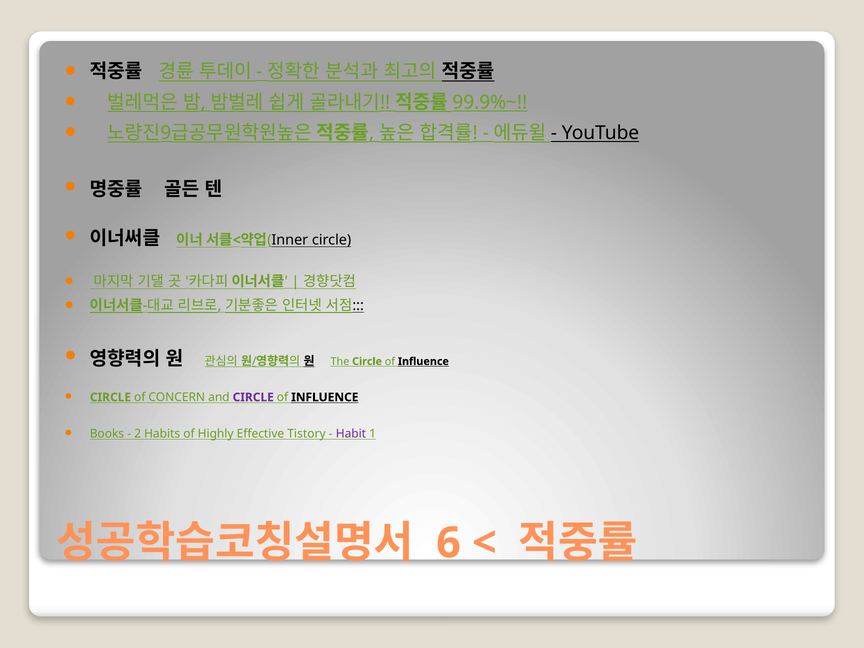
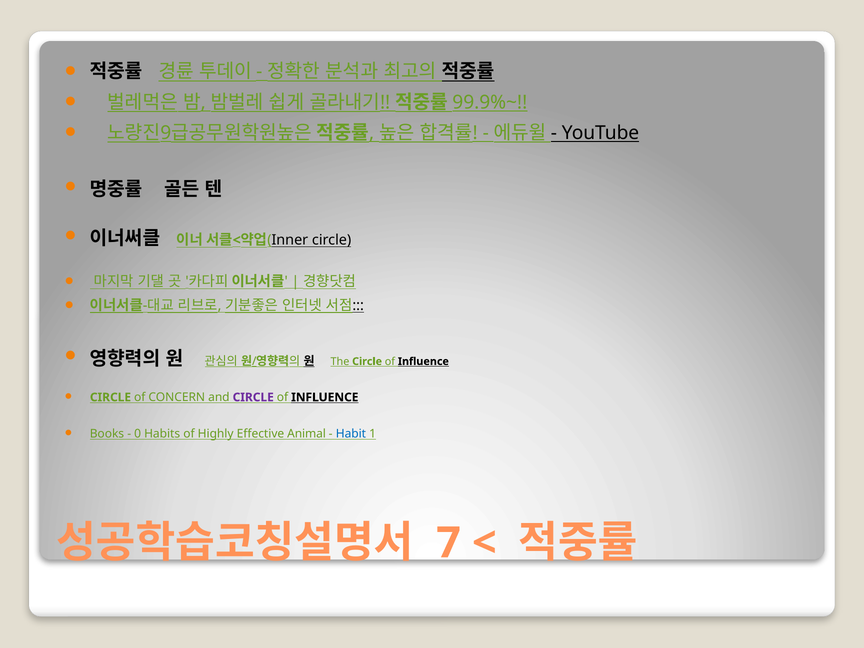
2: 2 -> 0
Tistory: Tistory -> Animal
Habit colour: purple -> blue
6: 6 -> 7
